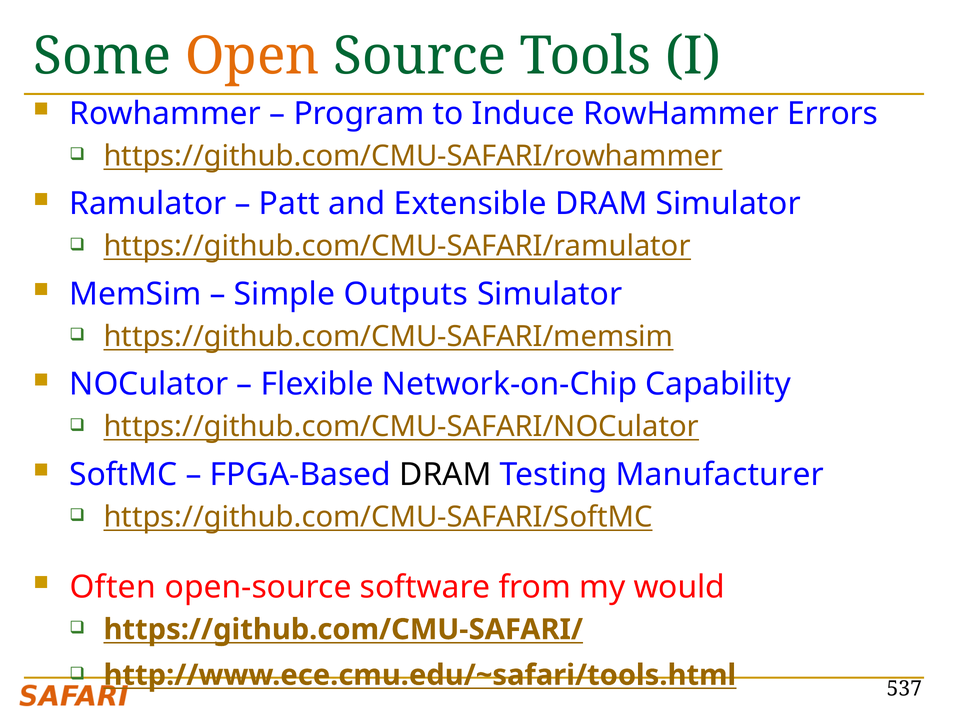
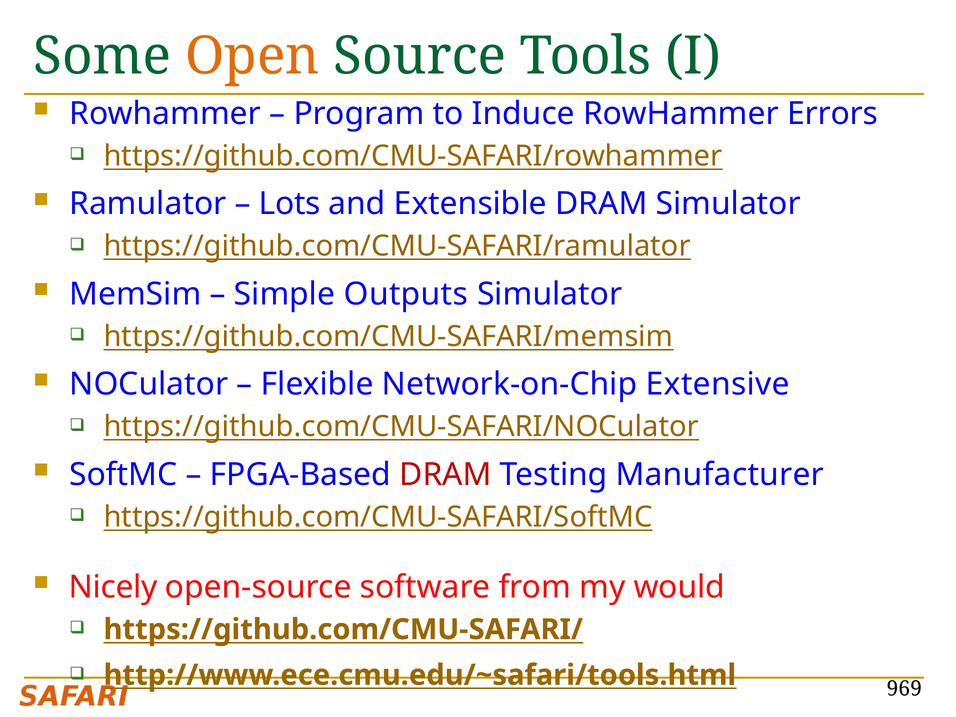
Patt: Patt -> Lots
Capability: Capability -> Extensive
DRAM at (445, 475) colour: black -> red
Often: Often -> Nicely
537: 537 -> 969
